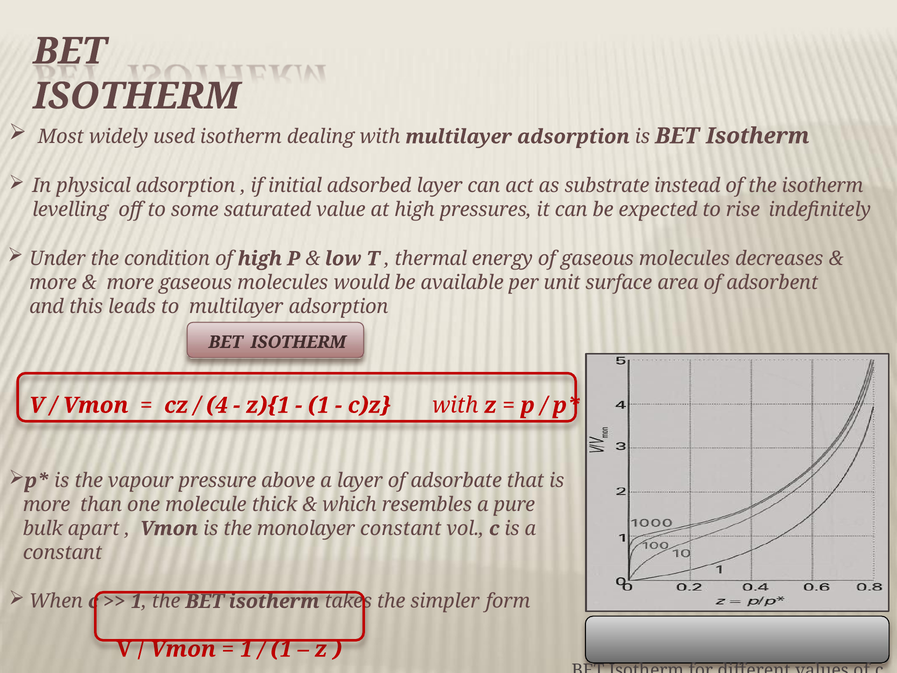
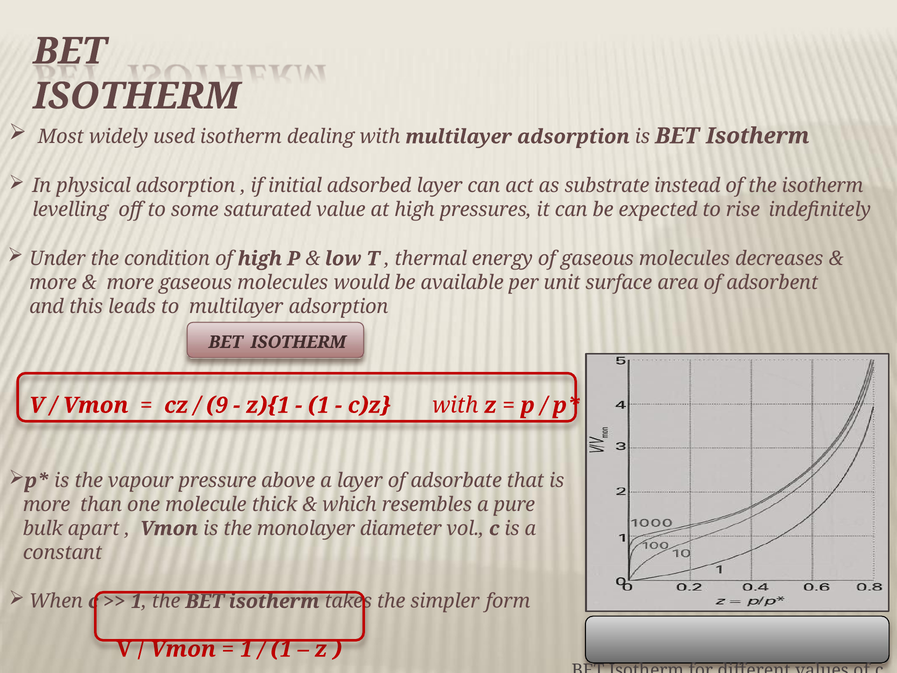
4: 4 -> 9
monolayer constant: constant -> diameter
